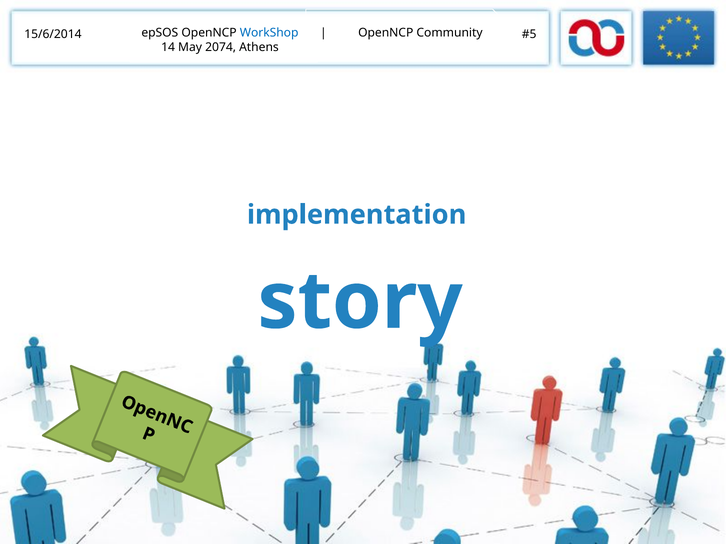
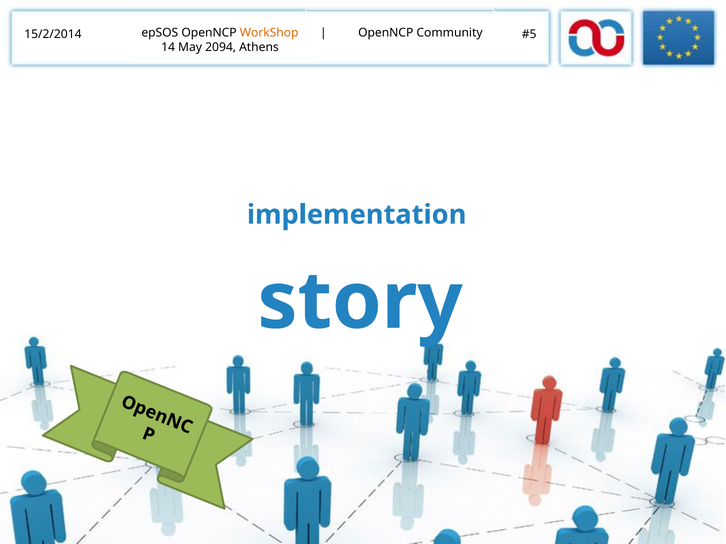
15/6/2014: 15/6/2014 -> 15/2/2014
WorkShop colour: blue -> orange
2074: 2074 -> 2094
